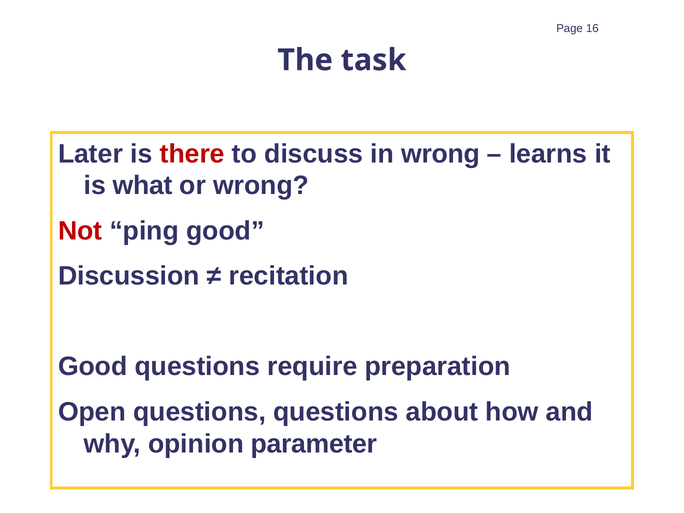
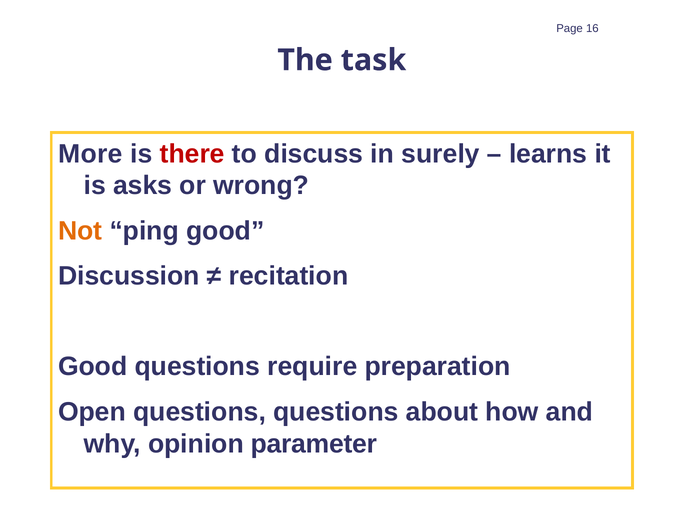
Later: Later -> More
in wrong: wrong -> surely
what: what -> asks
Not colour: red -> orange
